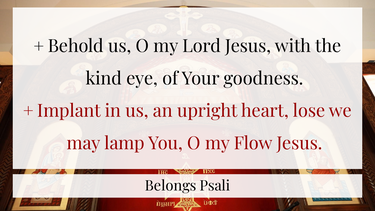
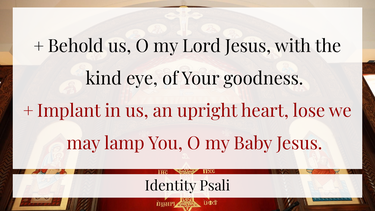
Flow: Flow -> Baby
Belongs: Belongs -> Identity
